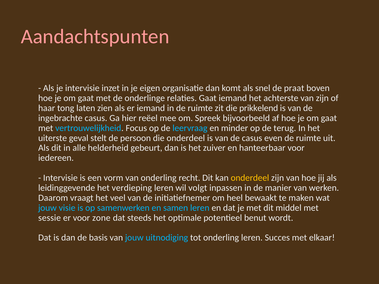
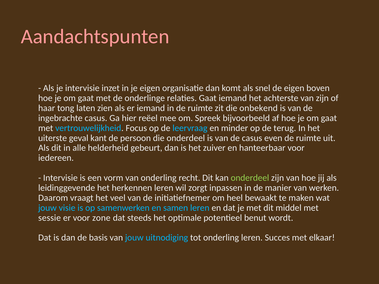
de praat: praat -> eigen
prikkelend: prikkelend -> onbekend
stelt: stelt -> kant
onderdeel at (250, 178) colour: yellow -> light green
verdieping: verdieping -> herkennen
volgt: volgt -> zorgt
